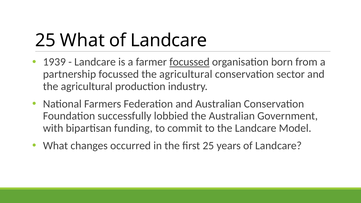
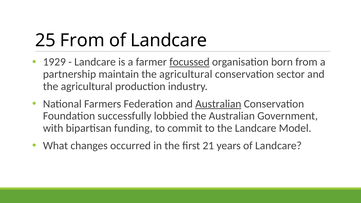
25 What: What -> From
1939: 1939 -> 1929
partnership focussed: focussed -> maintain
Australian at (218, 104) underline: none -> present
first 25: 25 -> 21
